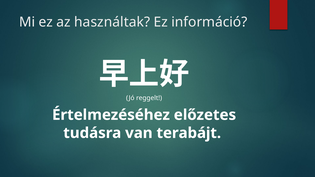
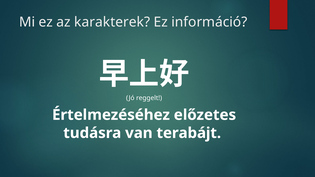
használtak: használtak -> karakterek
